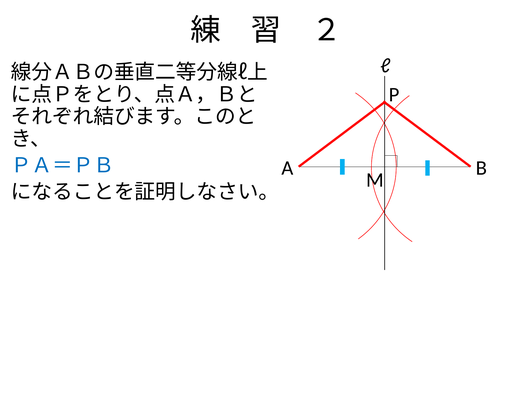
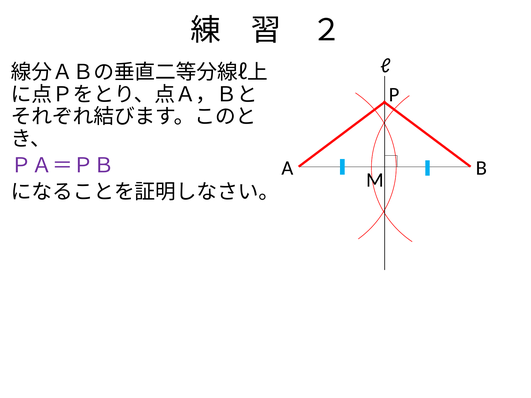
ＰＡ＝ＰＢ colour: blue -> purple
